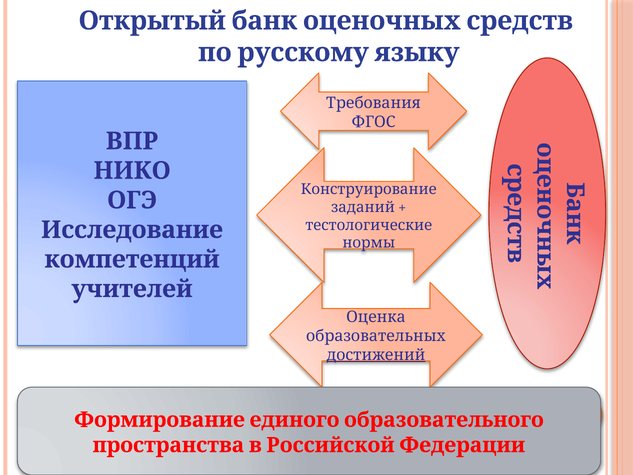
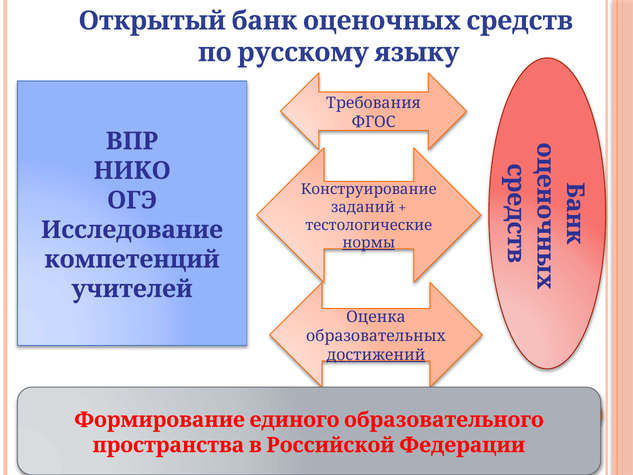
нормы underline: none -> present
